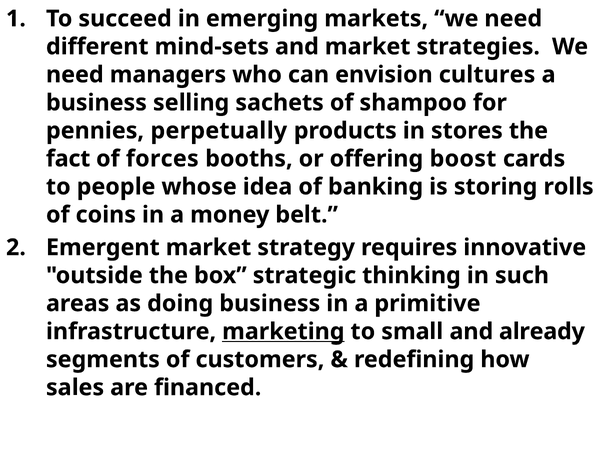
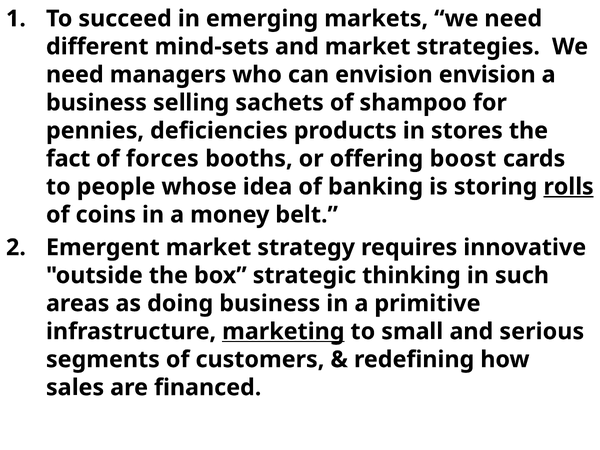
envision cultures: cultures -> envision
perpetually: perpetually -> deficiencies
rolls underline: none -> present
already: already -> serious
